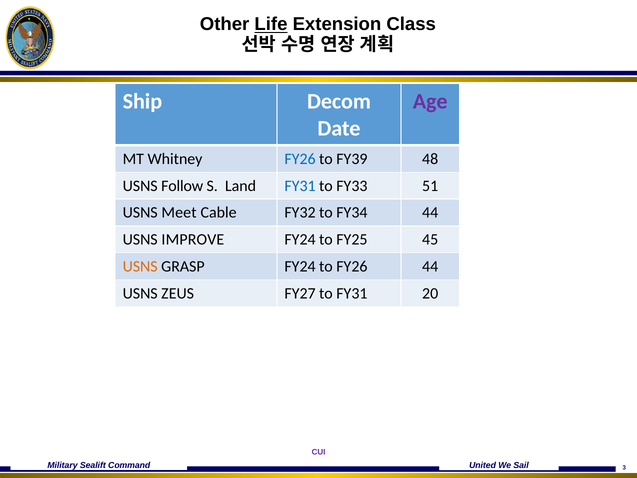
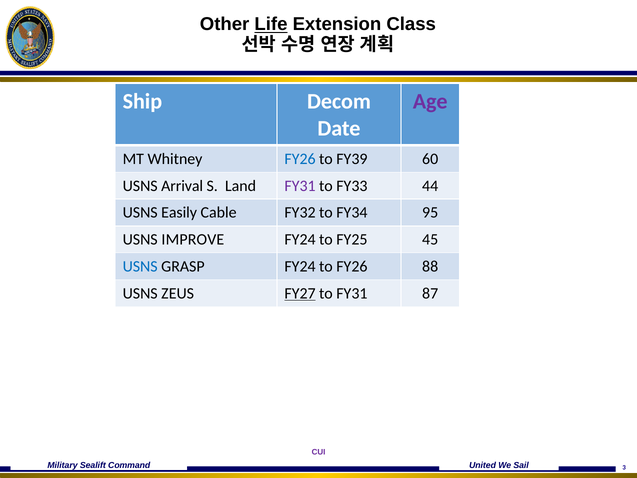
48: 48 -> 60
Follow: Follow -> Arrival
FY31 at (300, 186) colour: blue -> purple
51: 51 -> 44
Meet: Meet -> Easily
FY34 44: 44 -> 95
USNS at (140, 266) colour: orange -> blue
FY26 44: 44 -> 88
FY27 underline: none -> present
20: 20 -> 87
